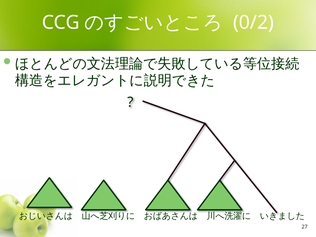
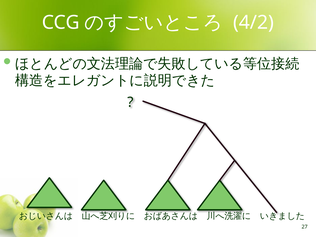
0/2: 0/2 -> 4/2
